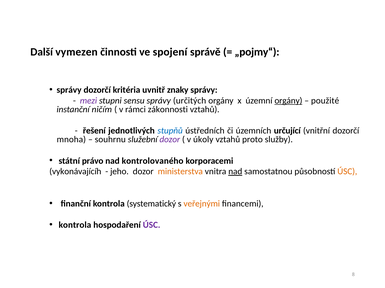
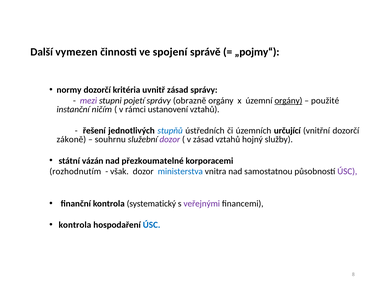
správy at (69, 90): správy -> normy
uvnitř znaky: znaky -> zásad
sensu: sensu -> pojetí
určitých: určitých -> obrazně
zákonnosti: zákonnosti -> ustanovení
mnoha: mnoha -> zákoně
v úkoly: úkoly -> zásad
proto: proto -> hojný
právo: právo -> vázán
kontrolovaného: kontrolovaného -> přezkoumatelné
vykonávajícíh: vykonávajícíh -> rozhodnutím
jeho: jeho -> však
ministerstva colour: orange -> blue
nad at (235, 172) underline: present -> none
ÚSC at (347, 172) colour: orange -> purple
veřejnými colour: orange -> purple
ÚSC at (152, 226) colour: purple -> blue
